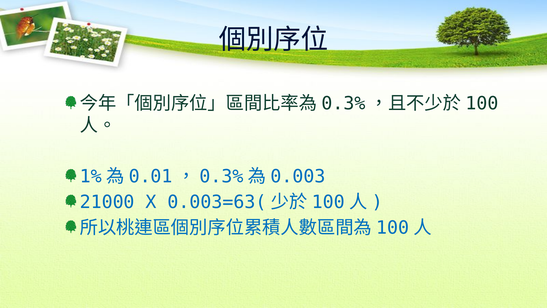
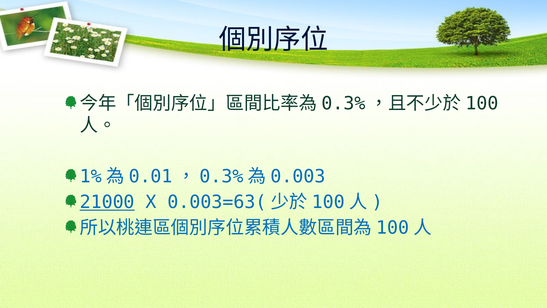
21000 underline: none -> present
